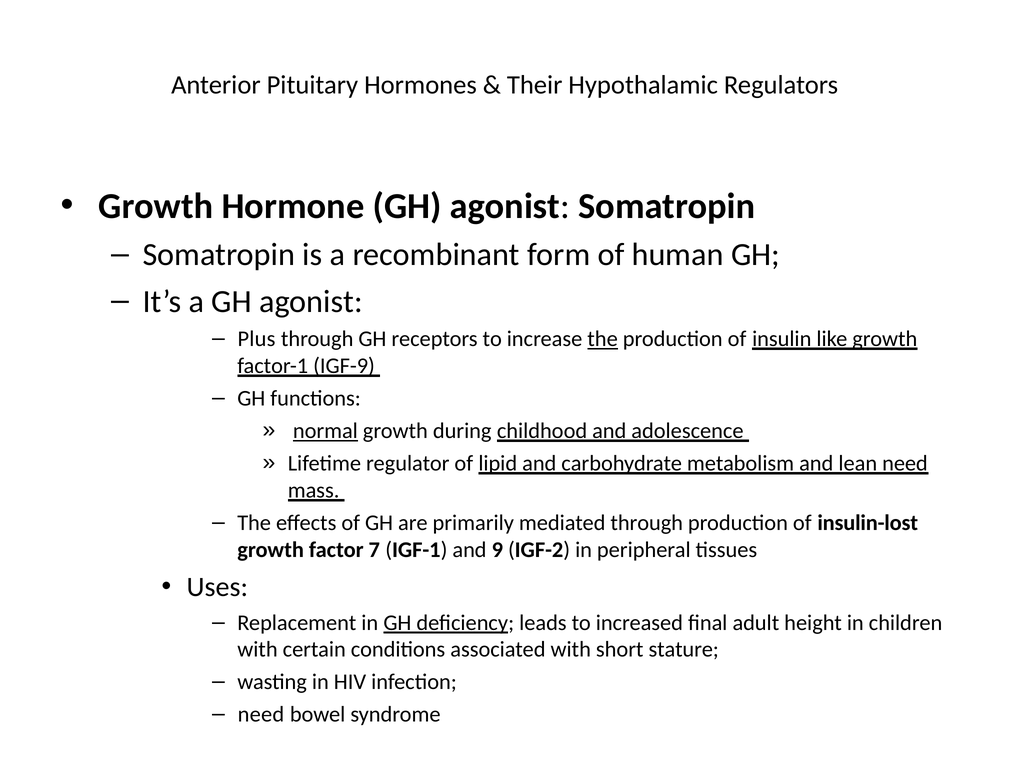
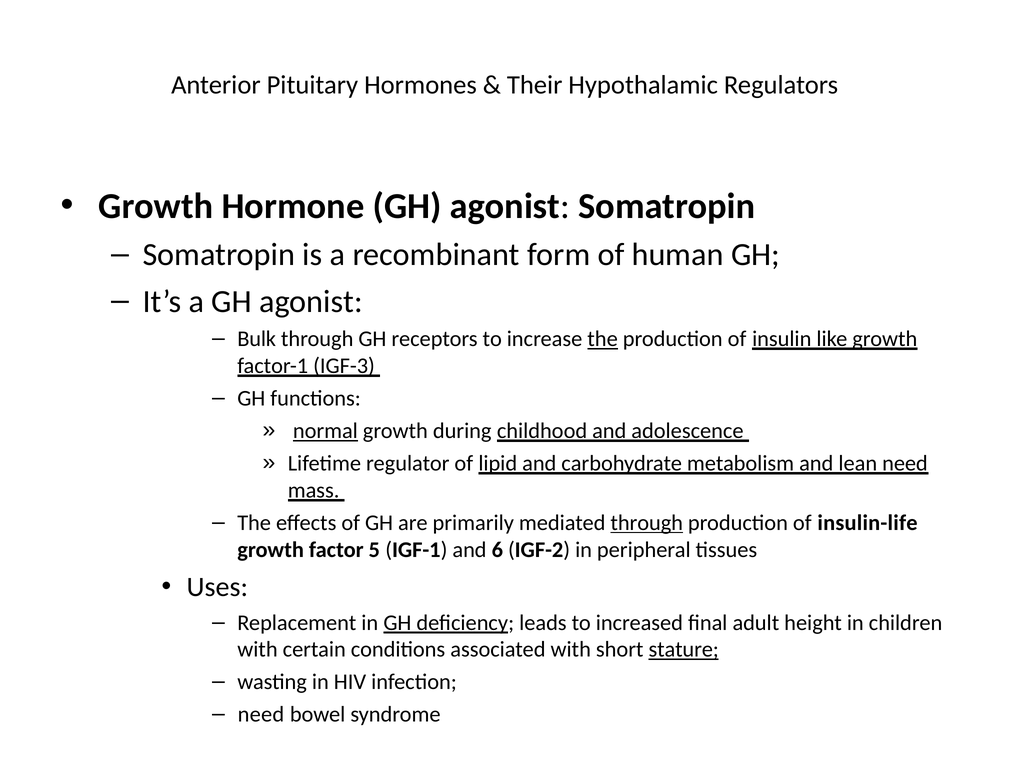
Plus: Plus -> Bulk
IGF-9: IGF-9 -> IGF-3
through at (647, 523) underline: none -> present
insulin-lost: insulin-lost -> insulin-life
7: 7 -> 5
9: 9 -> 6
stature underline: none -> present
